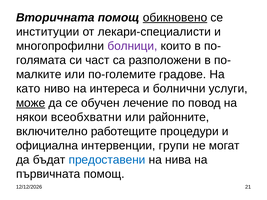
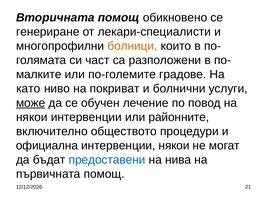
обикновено underline: present -> none
институции: институции -> генериране
болници colour: purple -> orange
интереса: интереса -> покриват
някои всеобхватни: всеобхватни -> интервенции
работещите: работещите -> обществото
интервенции групи: групи -> някои
